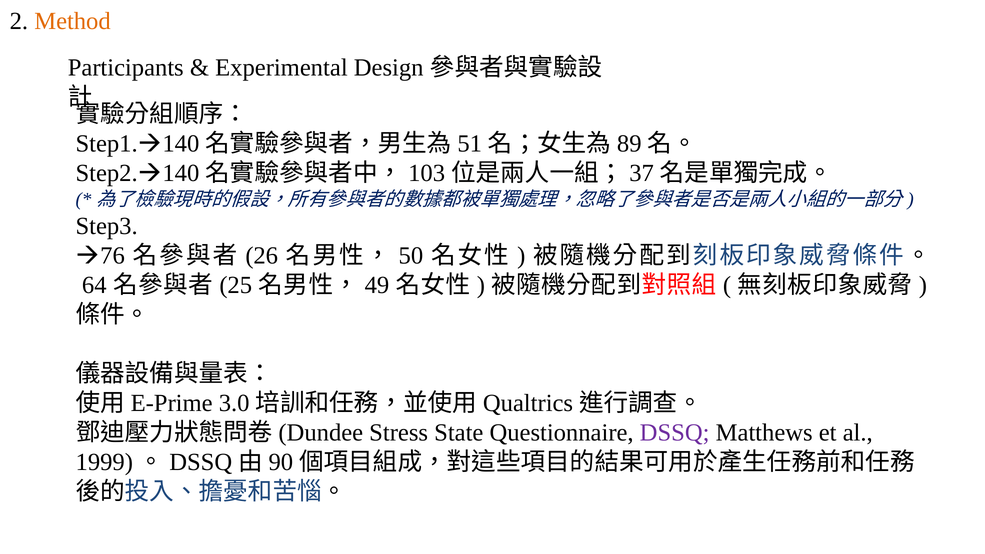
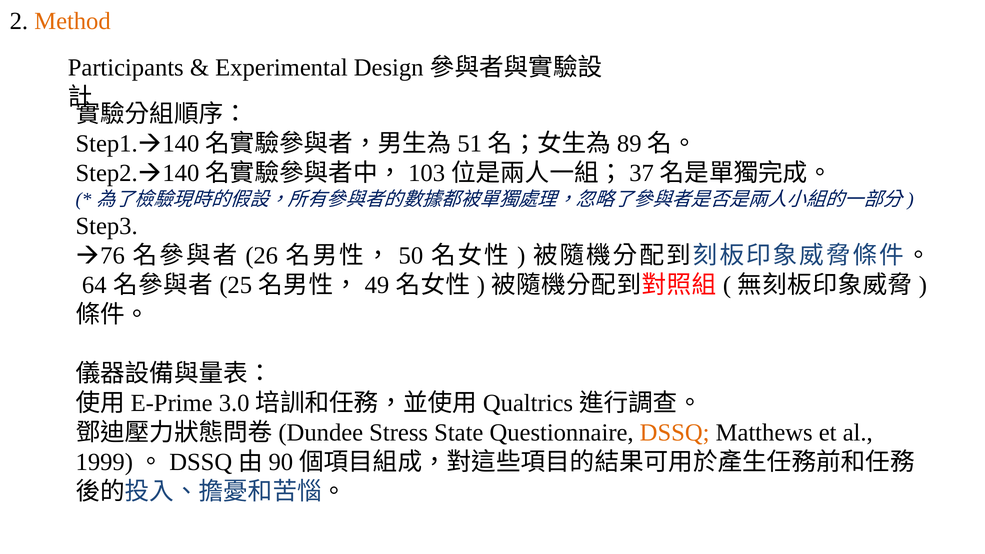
DSSQ colour: purple -> orange
